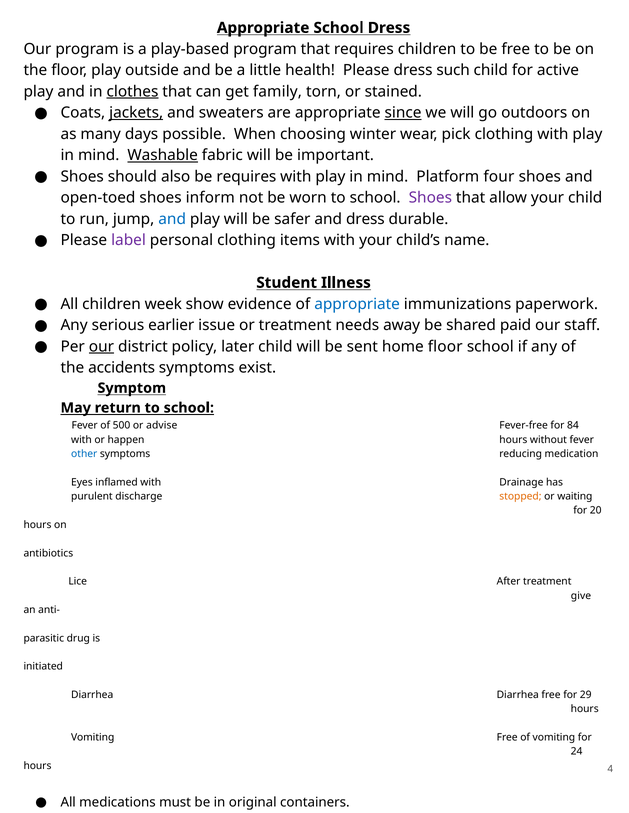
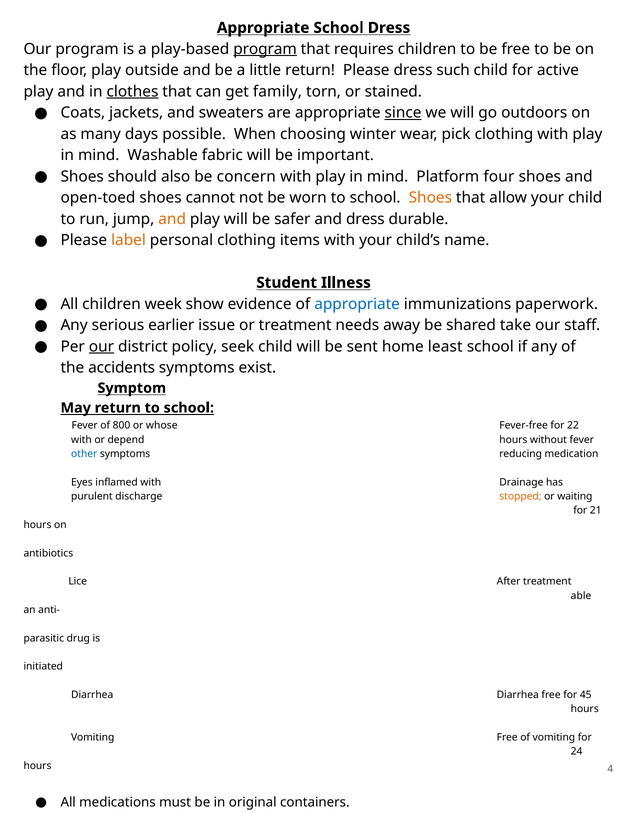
program at (265, 49) underline: none -> present
little health: health -> return
jackets underline: present -> none
Washable underline: present -> none
be requires: requires -> concern
inform: inform -> cannot
Shoes at (430, 198) colour: purple -> orange
and at (172, 219) colour: blue -> orange
label at (129, 241) colour: purple -> orange
paid: paid -> take
later: later -> seek
home floor: floor -> least
500: 500 -> 800
advise: advise -> whose
84: 84 -> 22
happen: happen -> depend
20: 20 -> 21
give at (581, 596): give -> able
29: 29 -> 45
